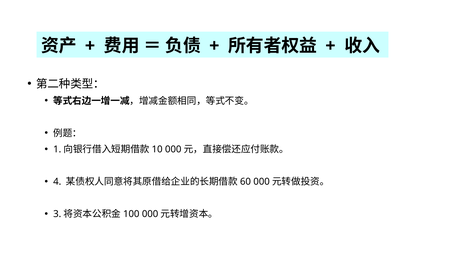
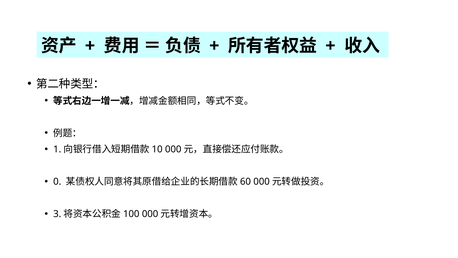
4: 4 -> 0
